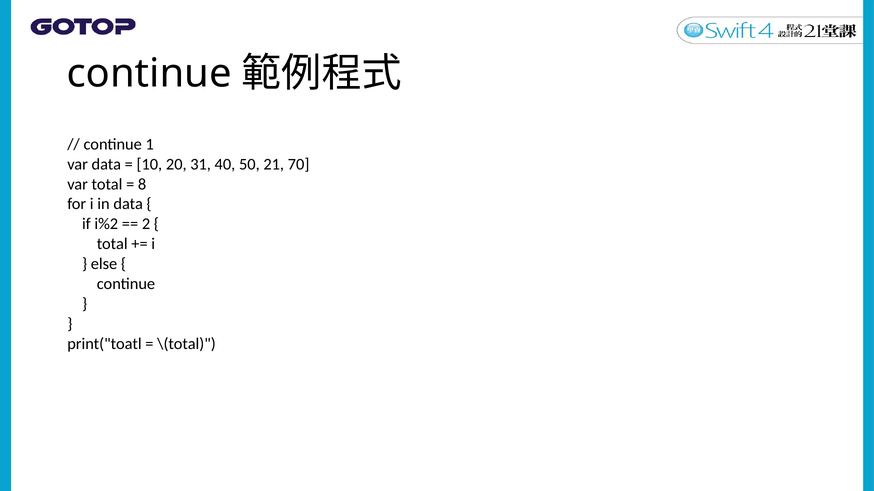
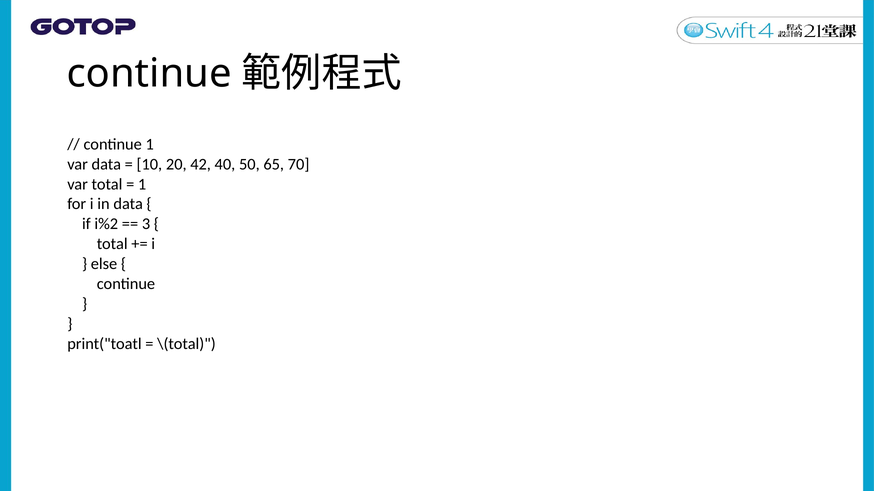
31: 31 -> 42
21: 21 -> 65
8 at (142, 184): 8 -> 1
2: 2 -> 3
